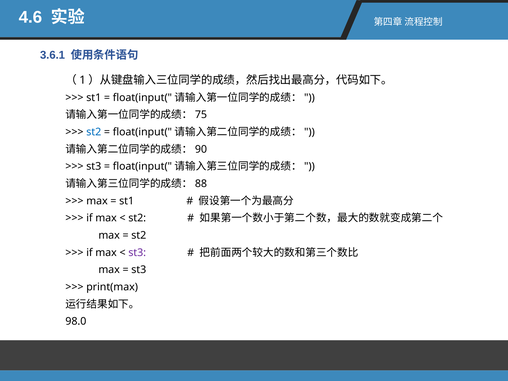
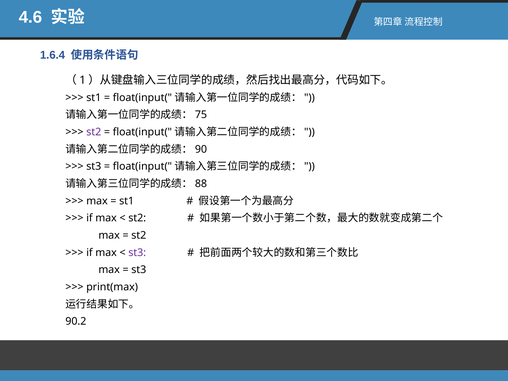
3.6.1: 3.6.1 -> 1.6.4
st2 at (94, 132) colour: blue -> purple
98.0: 98.0 -> 90.2
